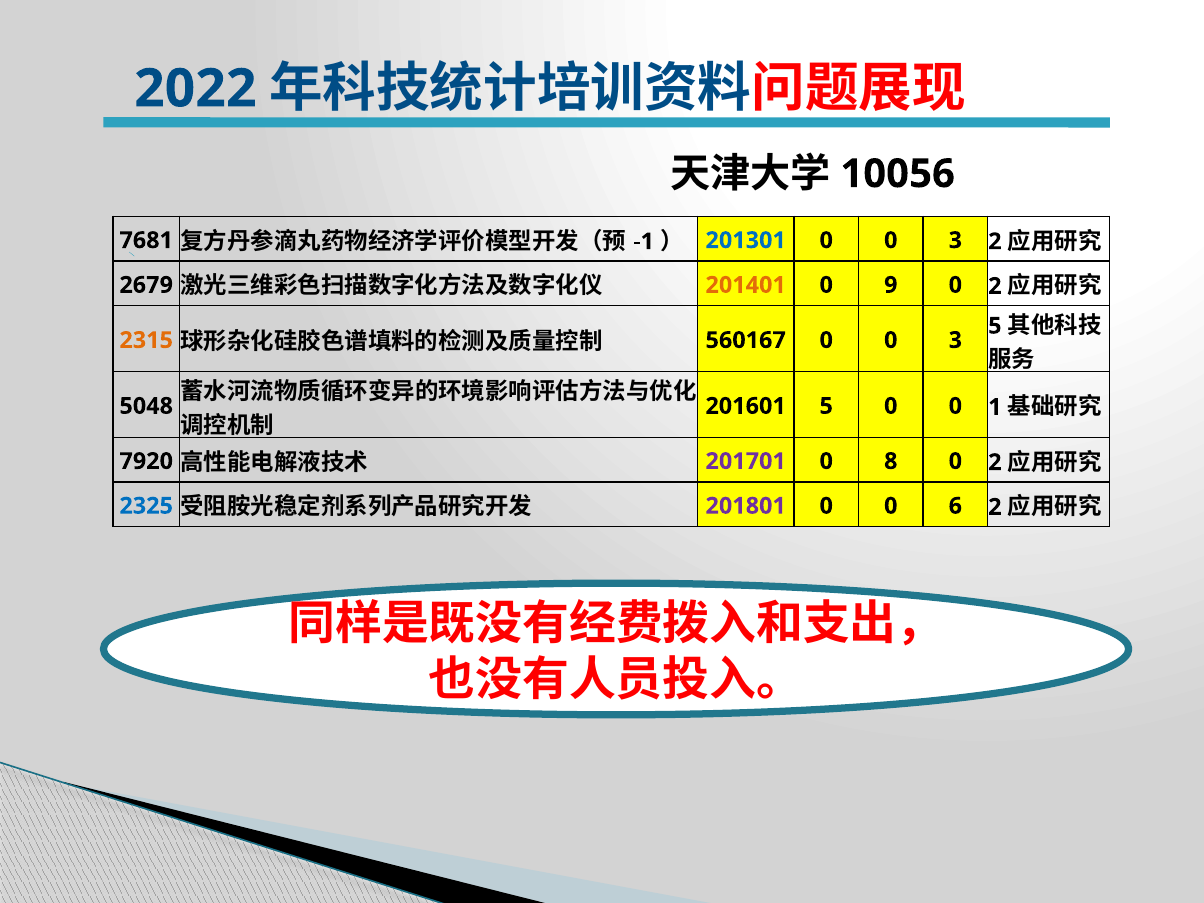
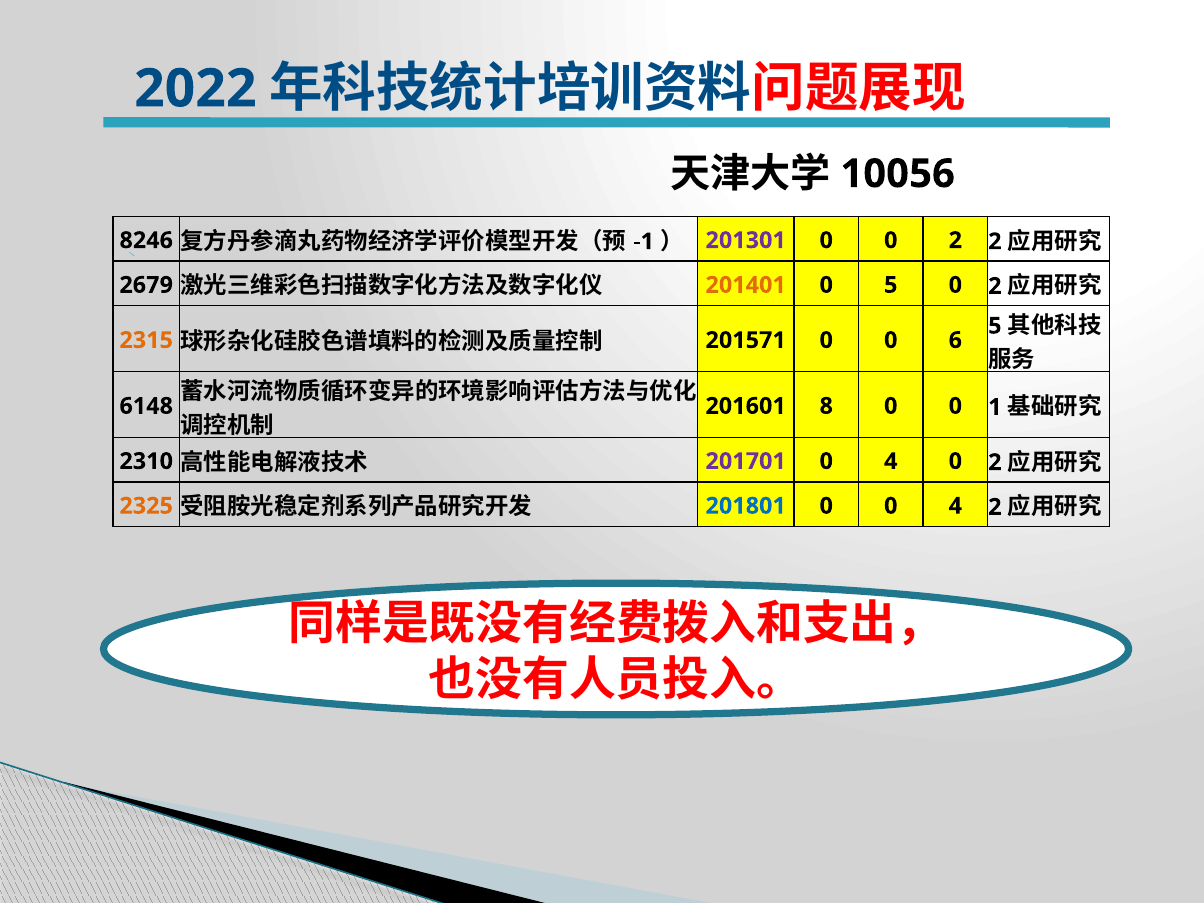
7681: 7681 -> 8246
201301 colour: blue -> purple
3 at (955, 240): 3 -> 2
0 9: 9 -> 5
560167: 560167 -> 201571
3 at (955, 340): 3 -> 6
5048: 5048 -> 6148
201601 5: 5 -> 8
7920: 7920 -> 2310
8 at (891, 461): 8 -> 4
2325 colour: blue -> orange
201801 colour: purple -> blue
0 0 6: 6 -> 4
